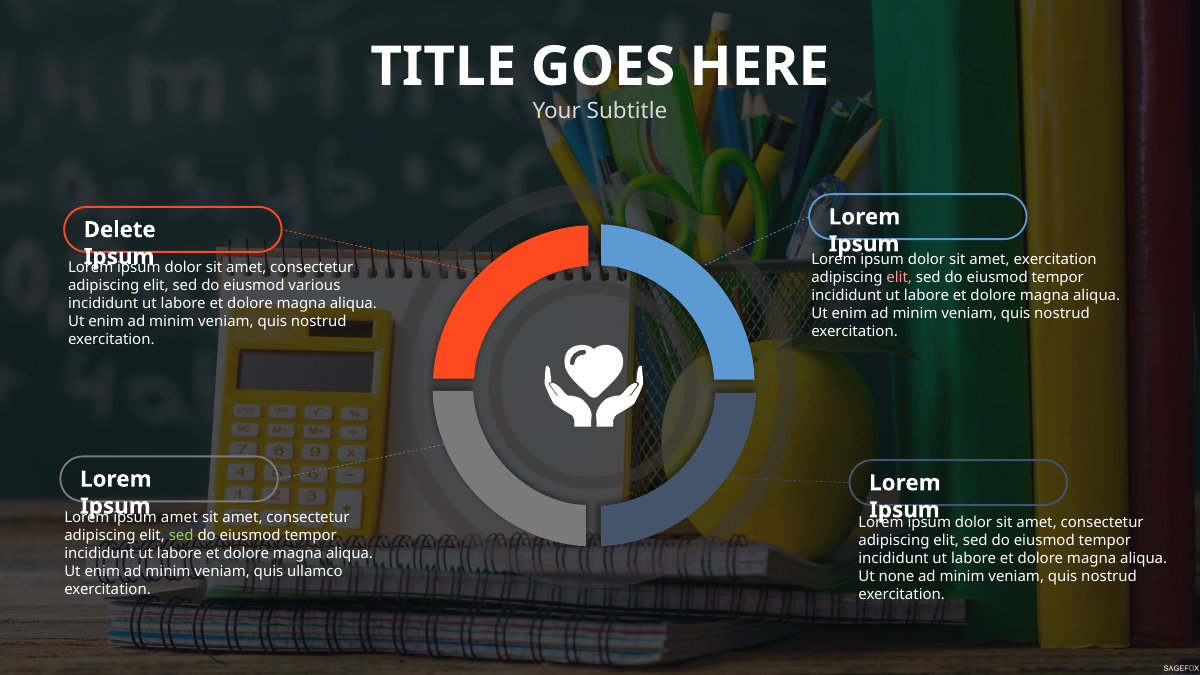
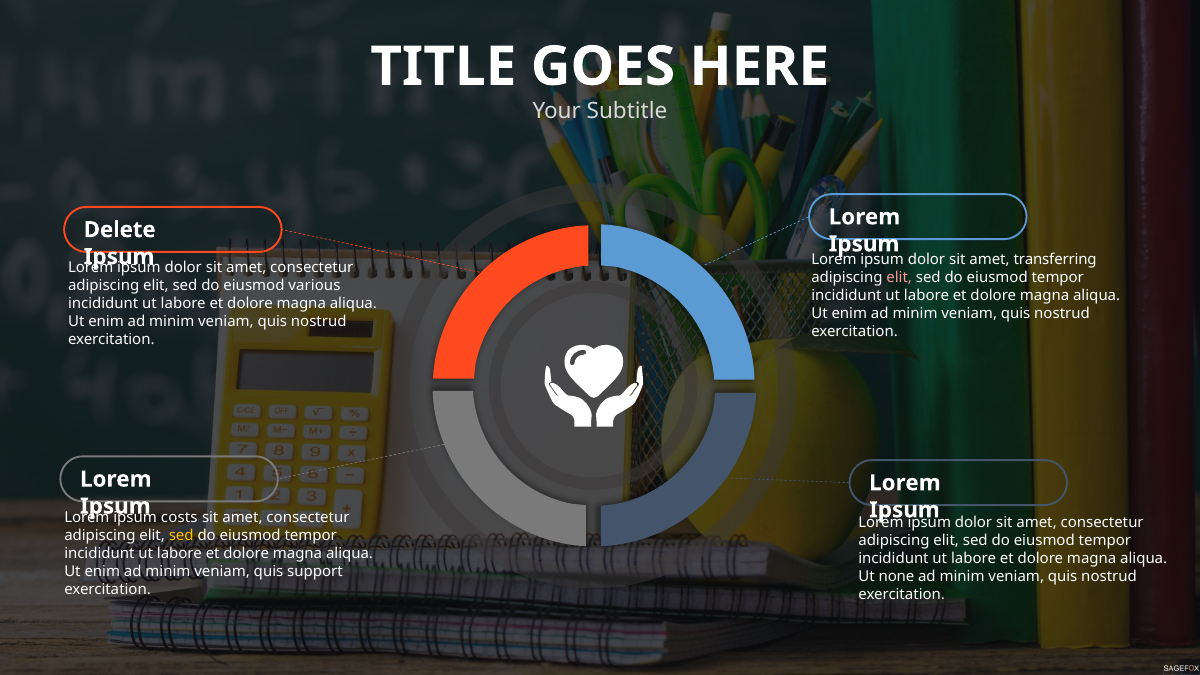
amet exercitation: exercitation -> transferring
amet at (179, 517): amet -> costs
sed at (181, 535) colour: light green -> yellow
ullamco: ullamco -> support
